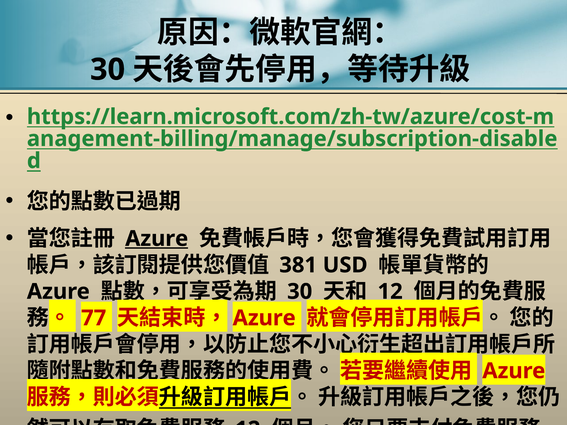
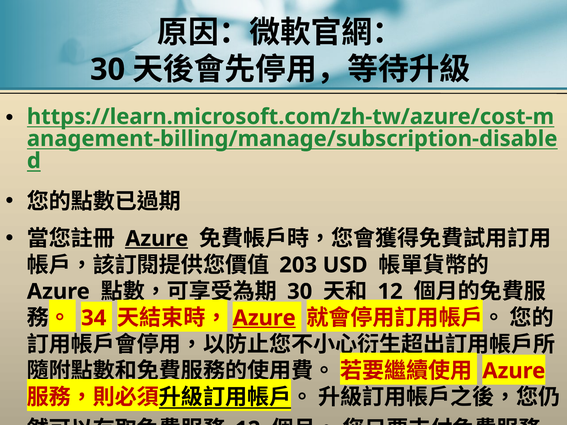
381: 381 -> 203
77: 77 -> 34
Azure at (264, 318) underline: none -> present
